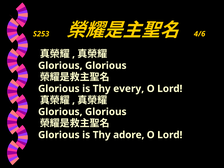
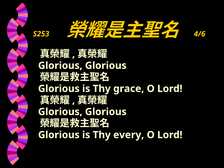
every: every -> grace
adore: adore -> every
